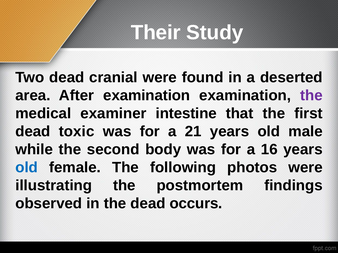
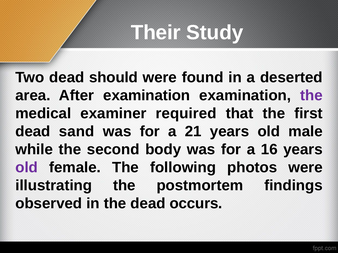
cranial: cranial -> should
intestine: intestine -> required
toxic: toxic -> sand
old at (27, 168) colour: blue -> purple
